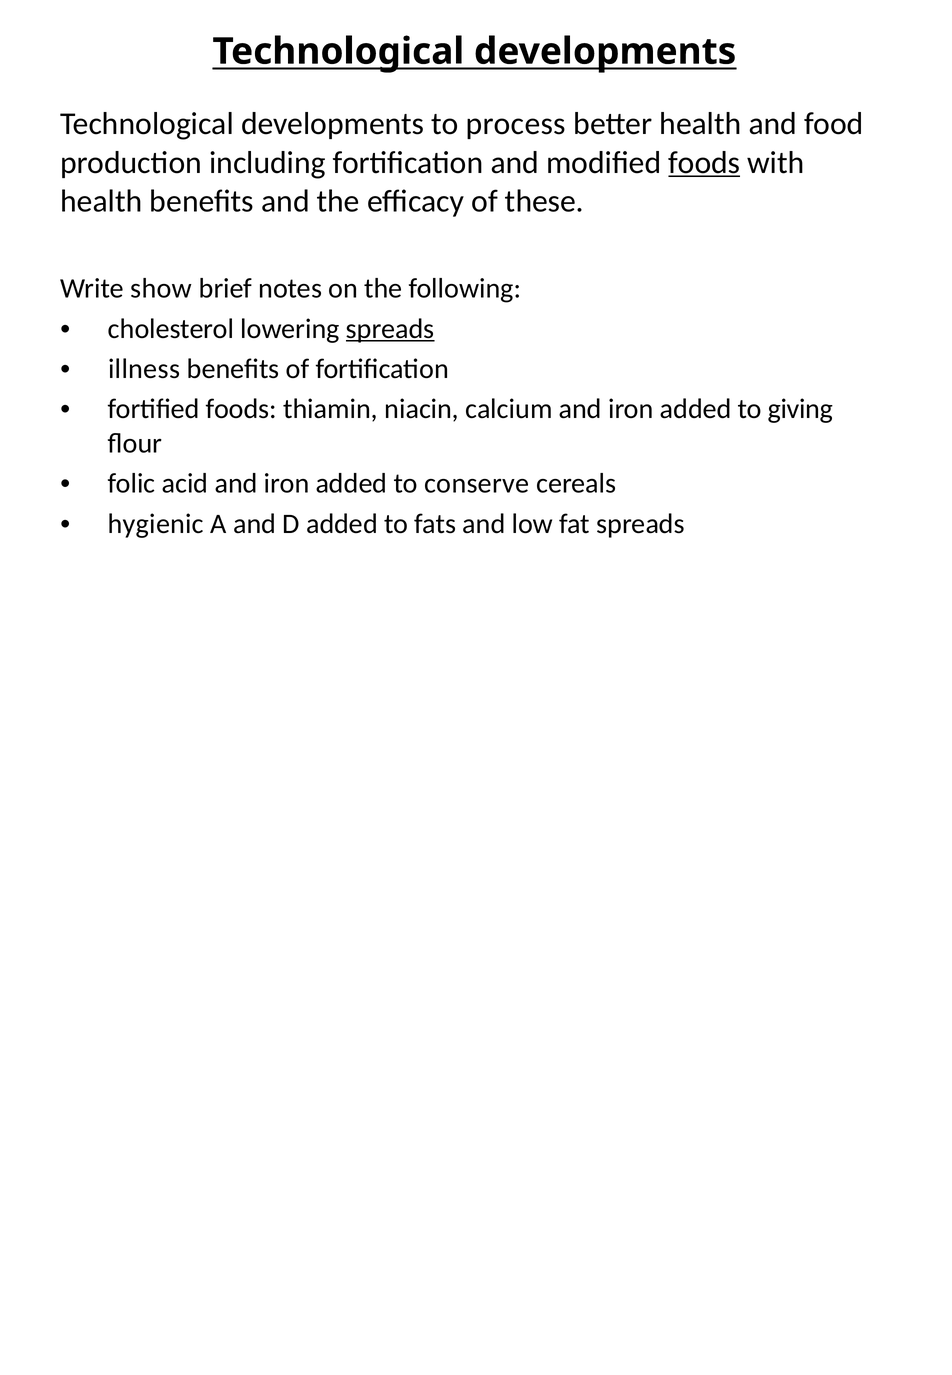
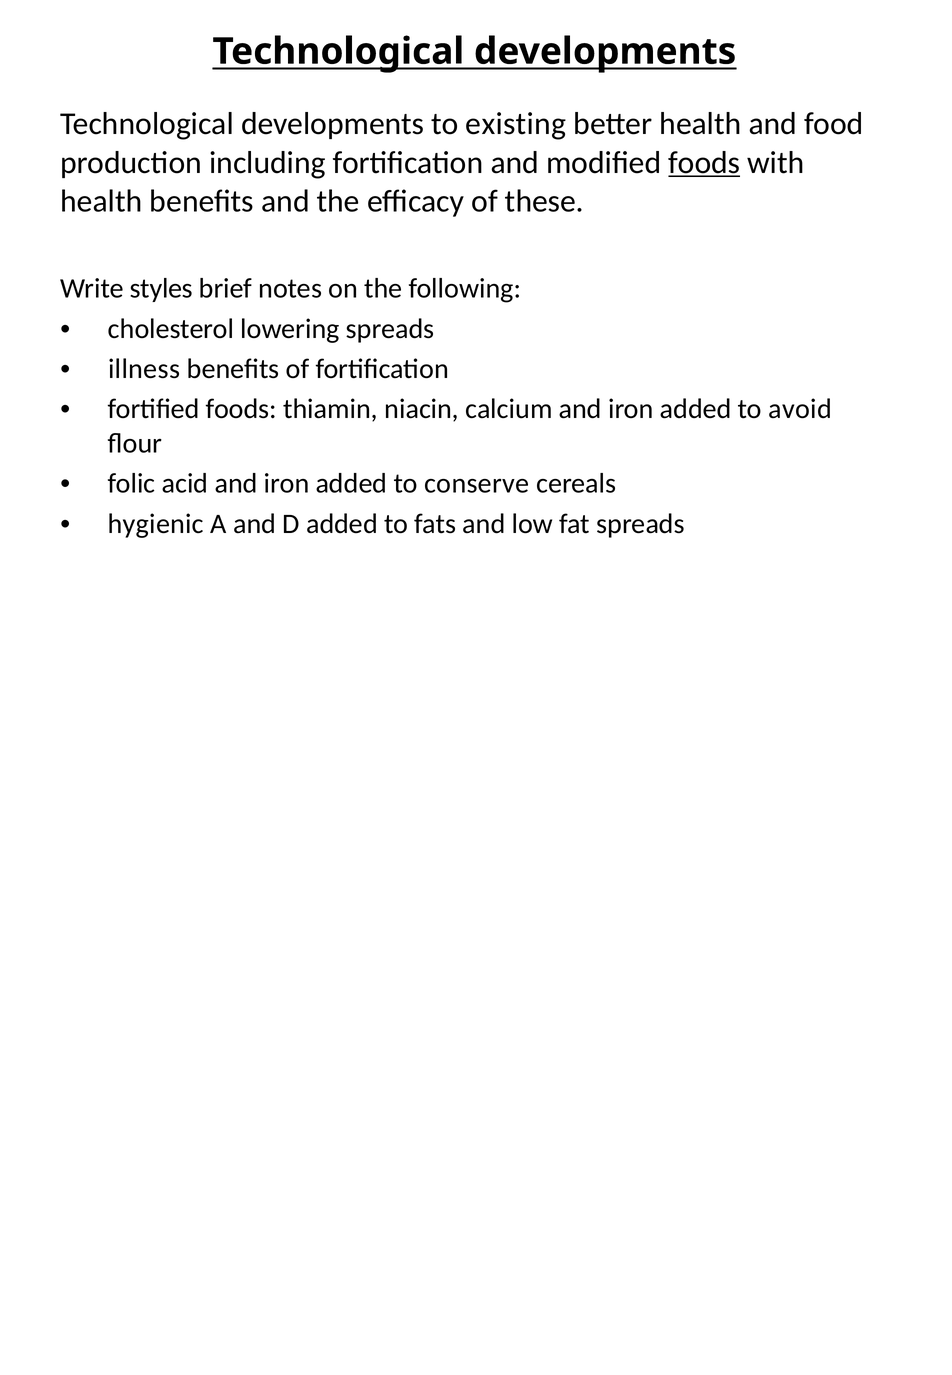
process: process -> existing
show: show -> styles
spreads at (390, 329) underline: present -> none
giving: giving -> avoid
